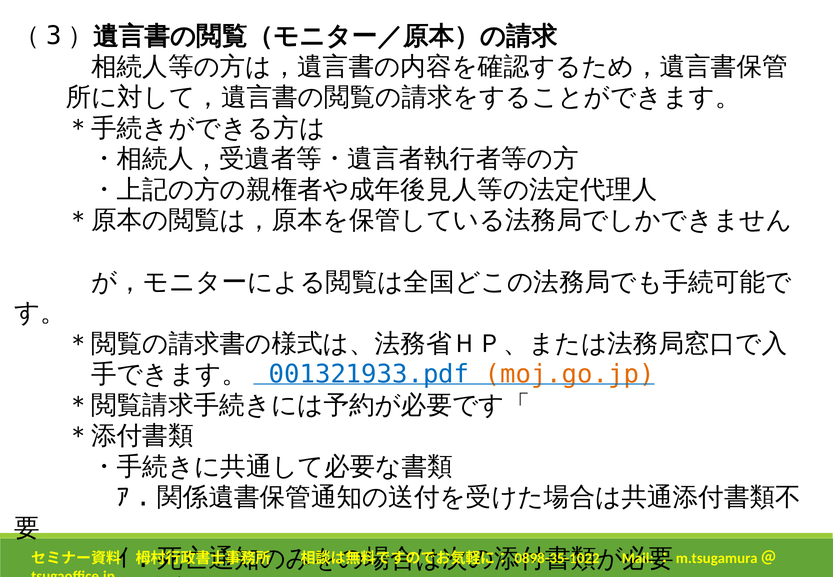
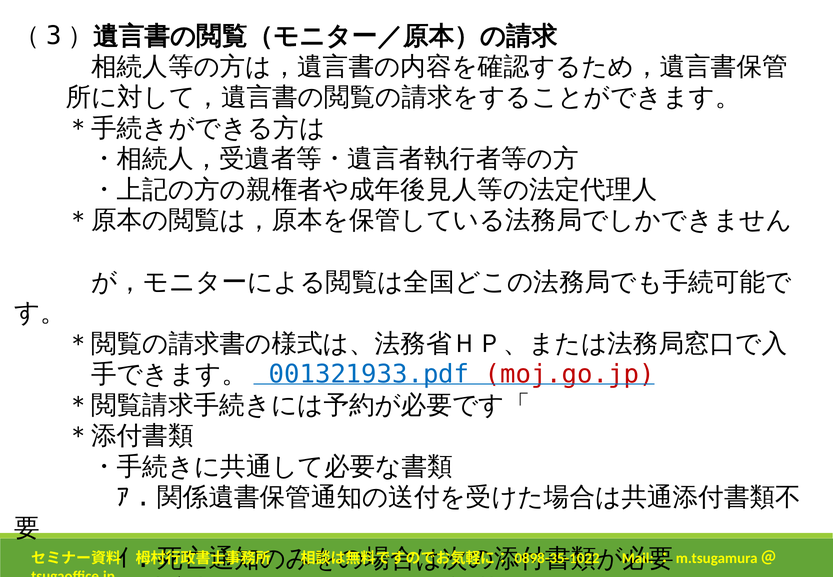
moj.go.jp colour: orange -> red
